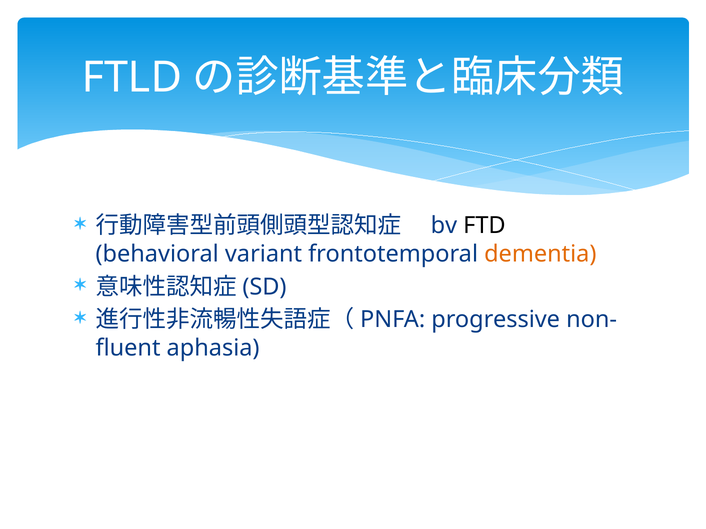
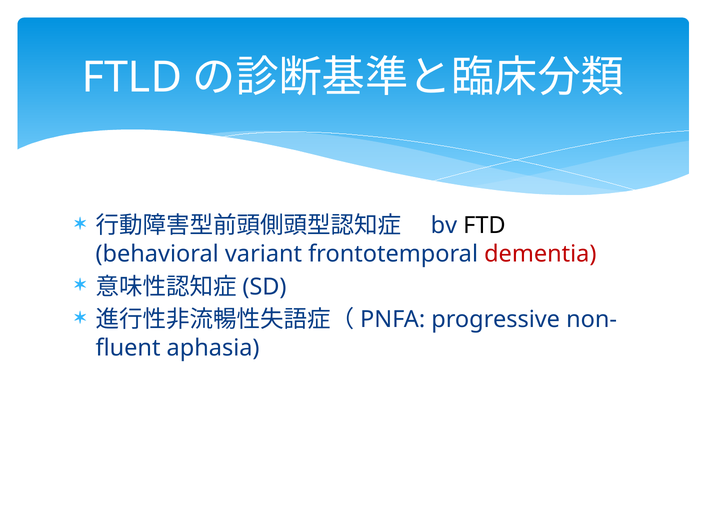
dementia colour: orange -> red
